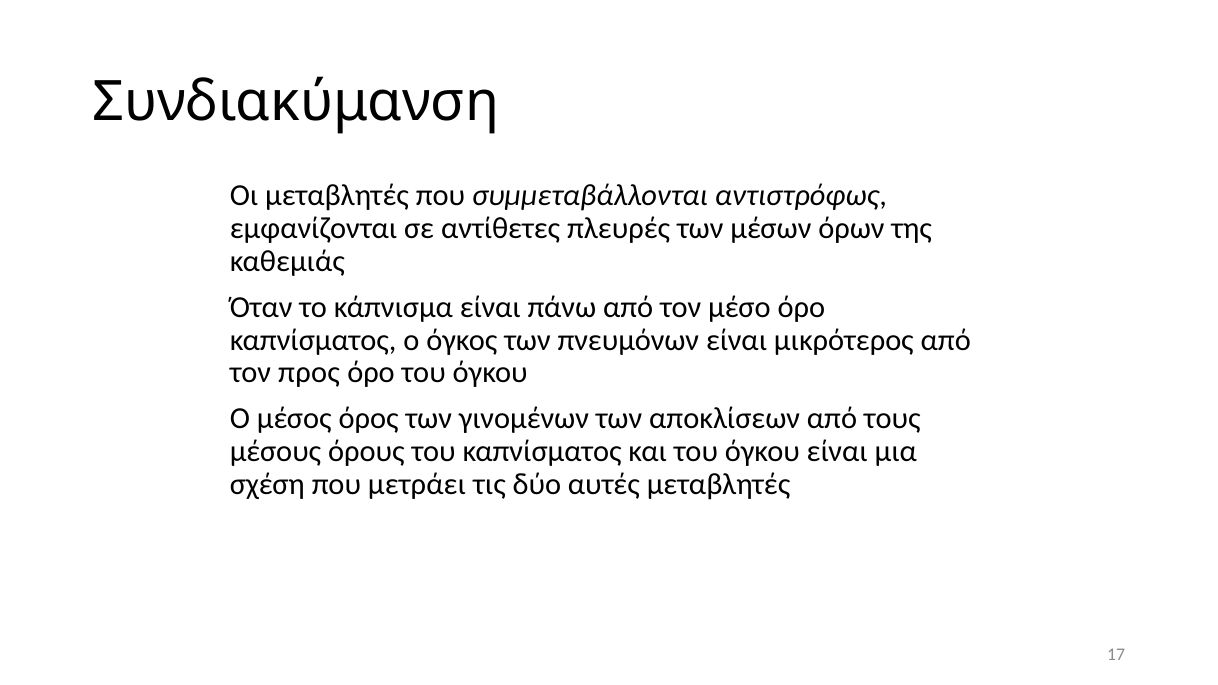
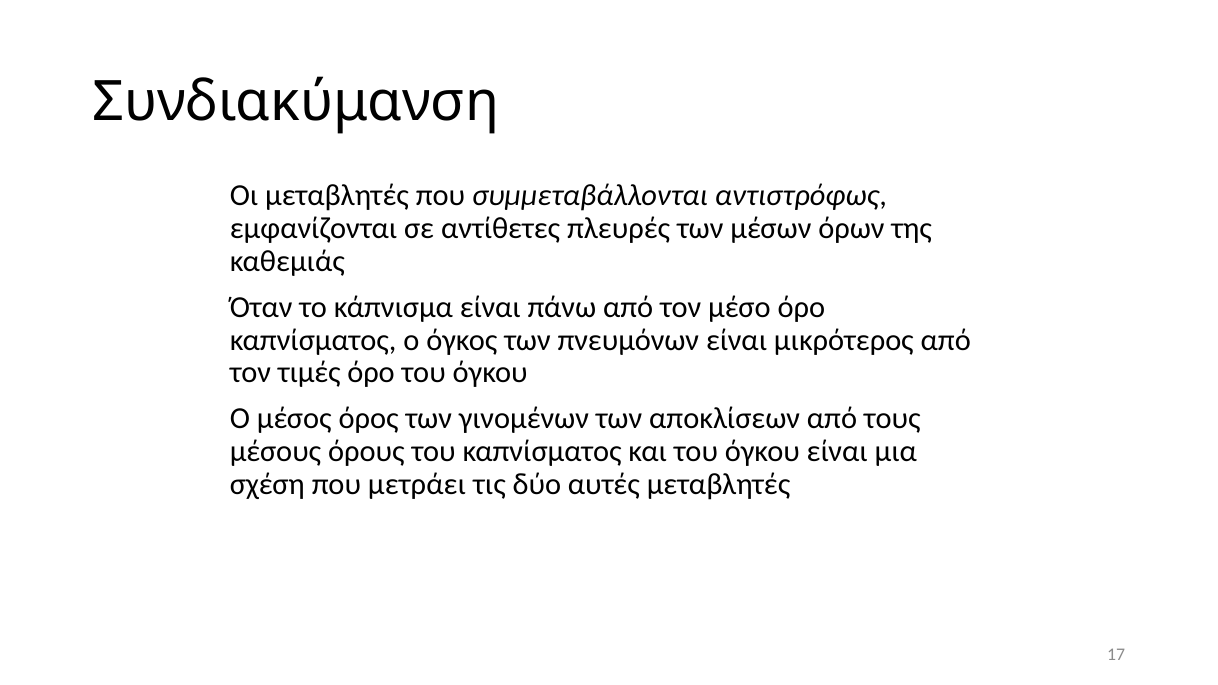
προς: προς -> τιμές
